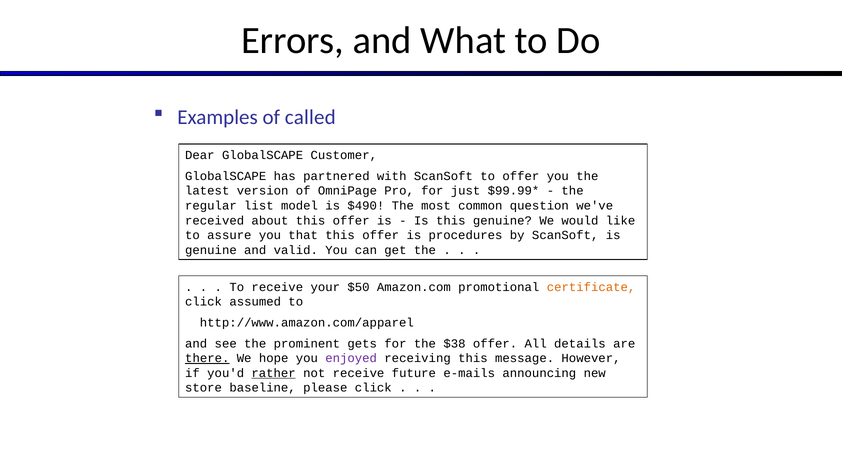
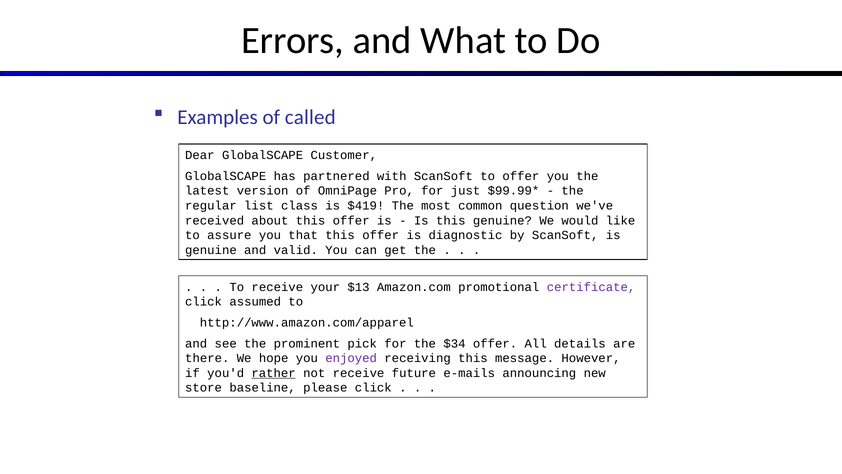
model: model -> class
$490: $490 -> $419
procedures: procedures -> diagnostic
$50: $50 -> $13
certificate colour: orange -> purple
gets: gets -> pick
$38: $38 -> $34
there underline: present -> none
